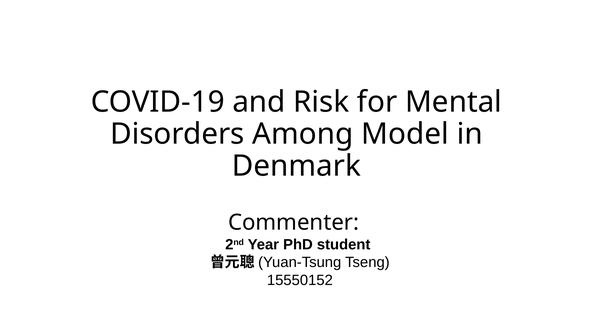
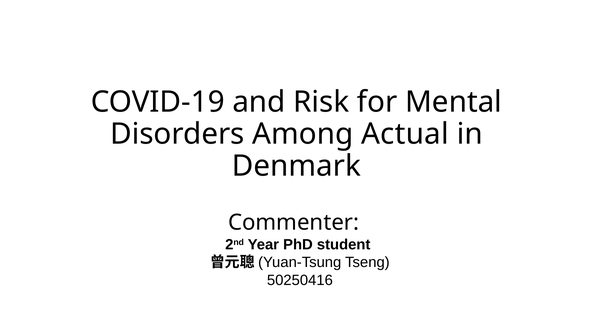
Model: Model -> Actual
15550152: 15550152 -> 50250416
